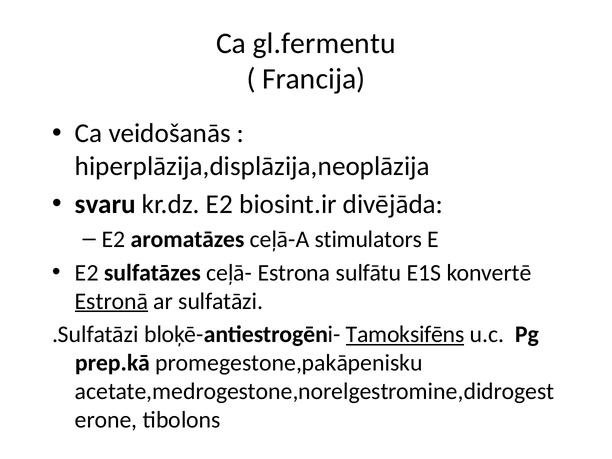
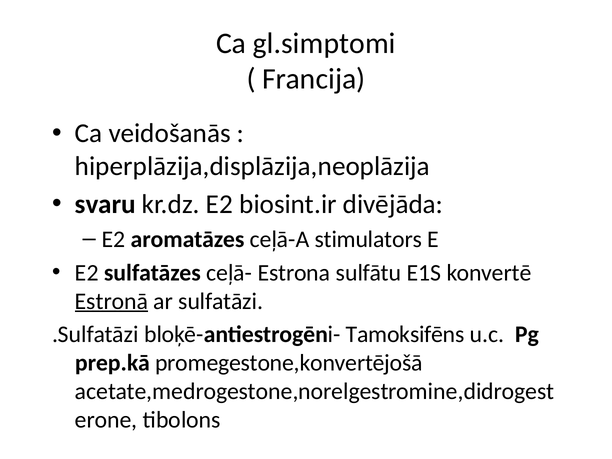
gl.fermentu: gl.fermentu -> gl.simptomi
Tamoksifēns underline: present -> none
promegestone,pakāpenisku: promegestone,pakāpenisku -> promegestone,konvertējošā
